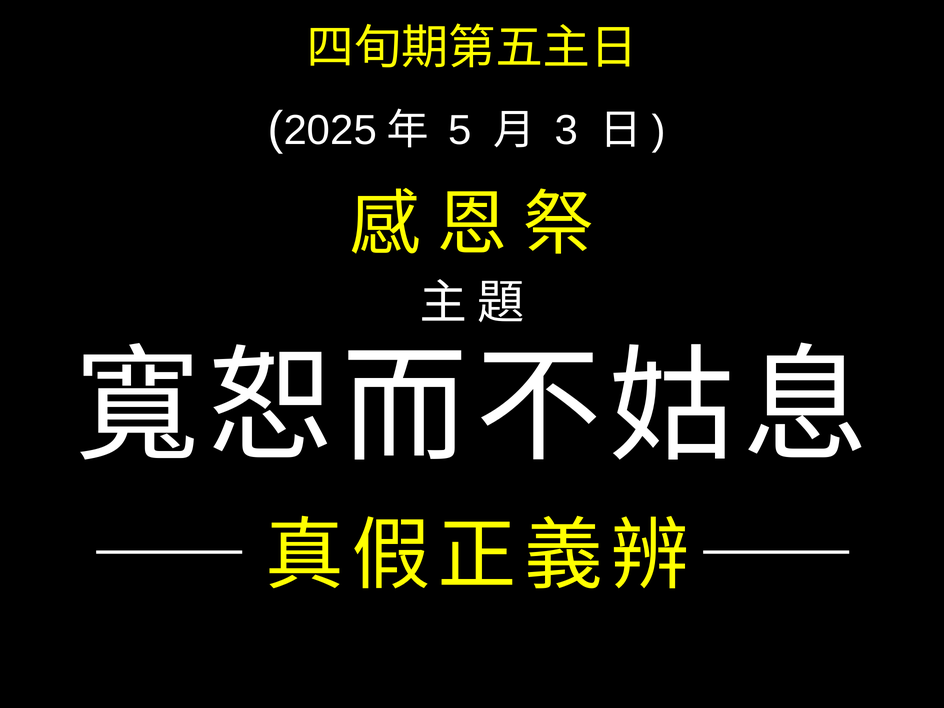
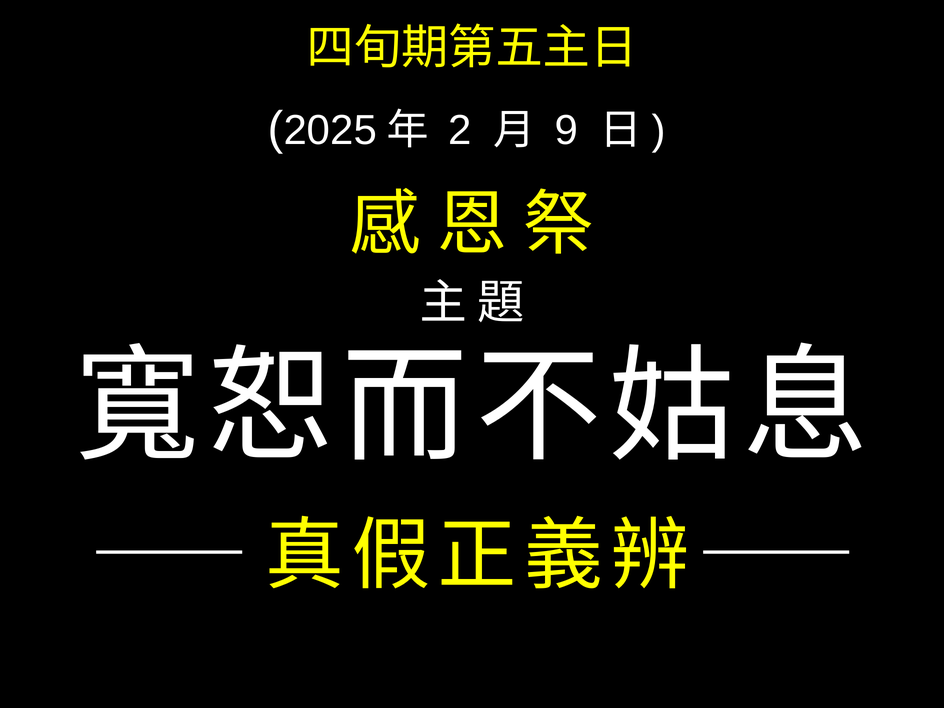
5: 5 -> 2
3: 3 -> 9
